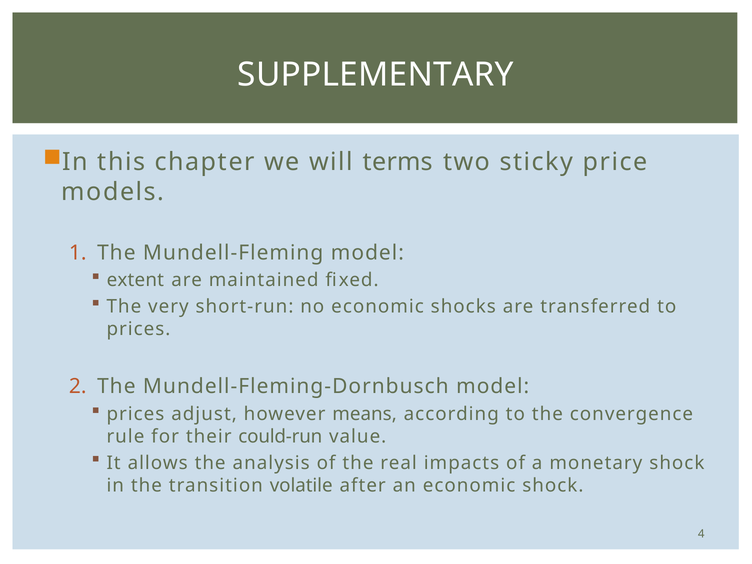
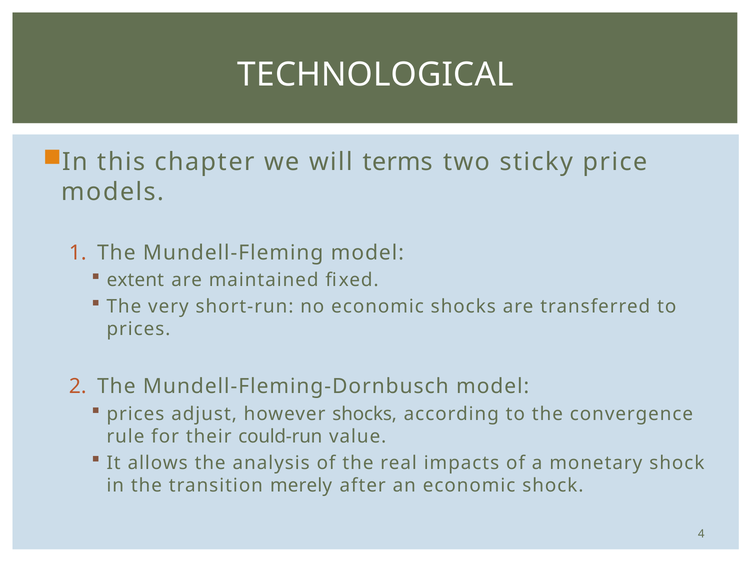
SUPPLEMENTARY: SUPPLEMENTARY -> TECHNOLOGICAL
however means: means -> shocks
volatile: volatile -> merely
